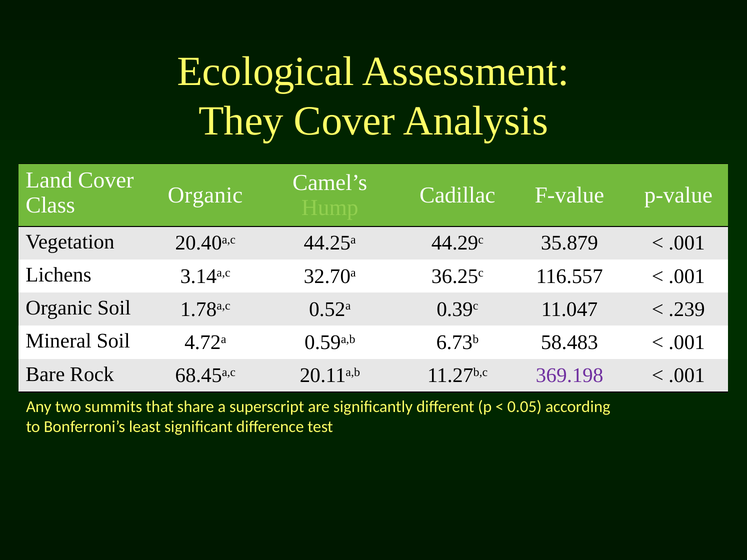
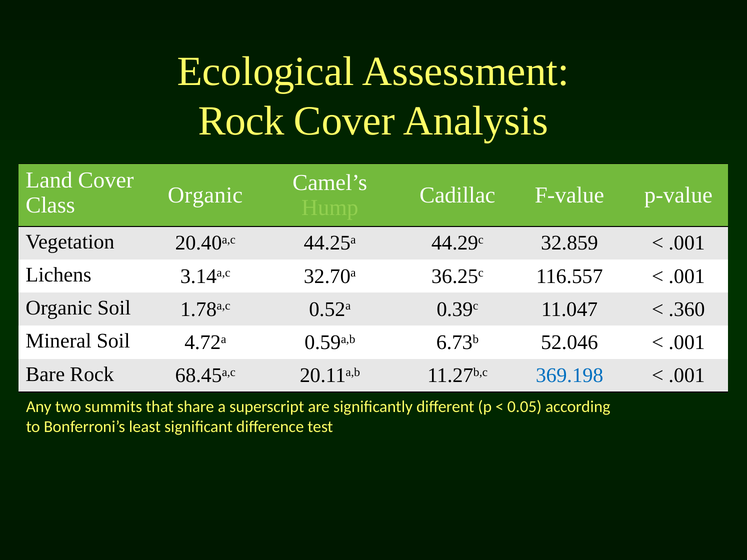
They at (241, 121): They -> Rock
35.879: 35.879 -> 32.859
.239: .239 -> .360
58.483: 58.483 -> 52.046
369.198 colour: purple -> blue
